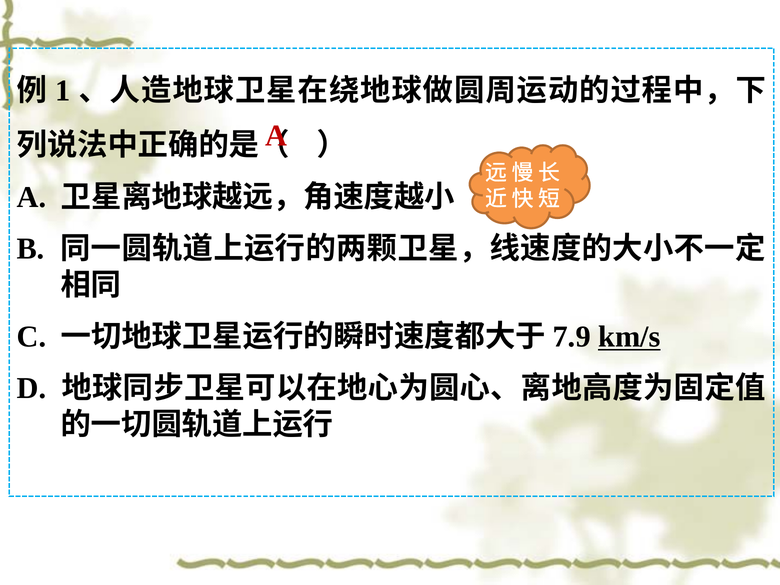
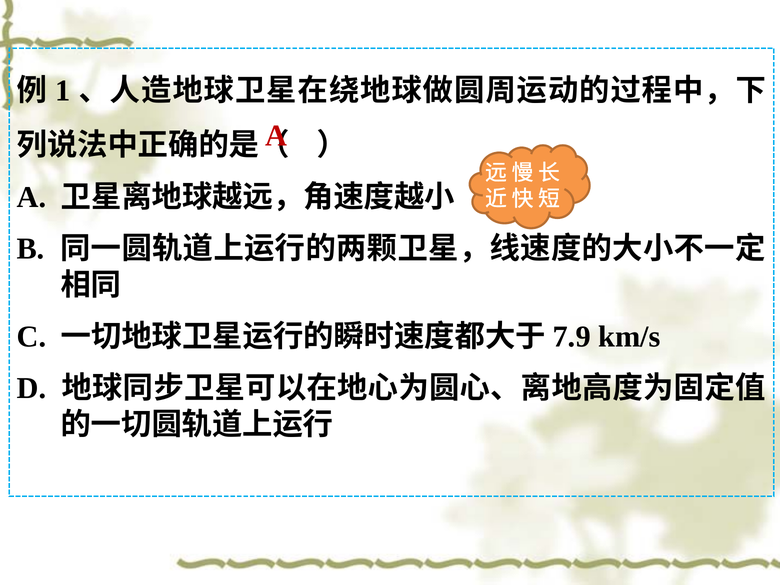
km/s underline: present -> none
